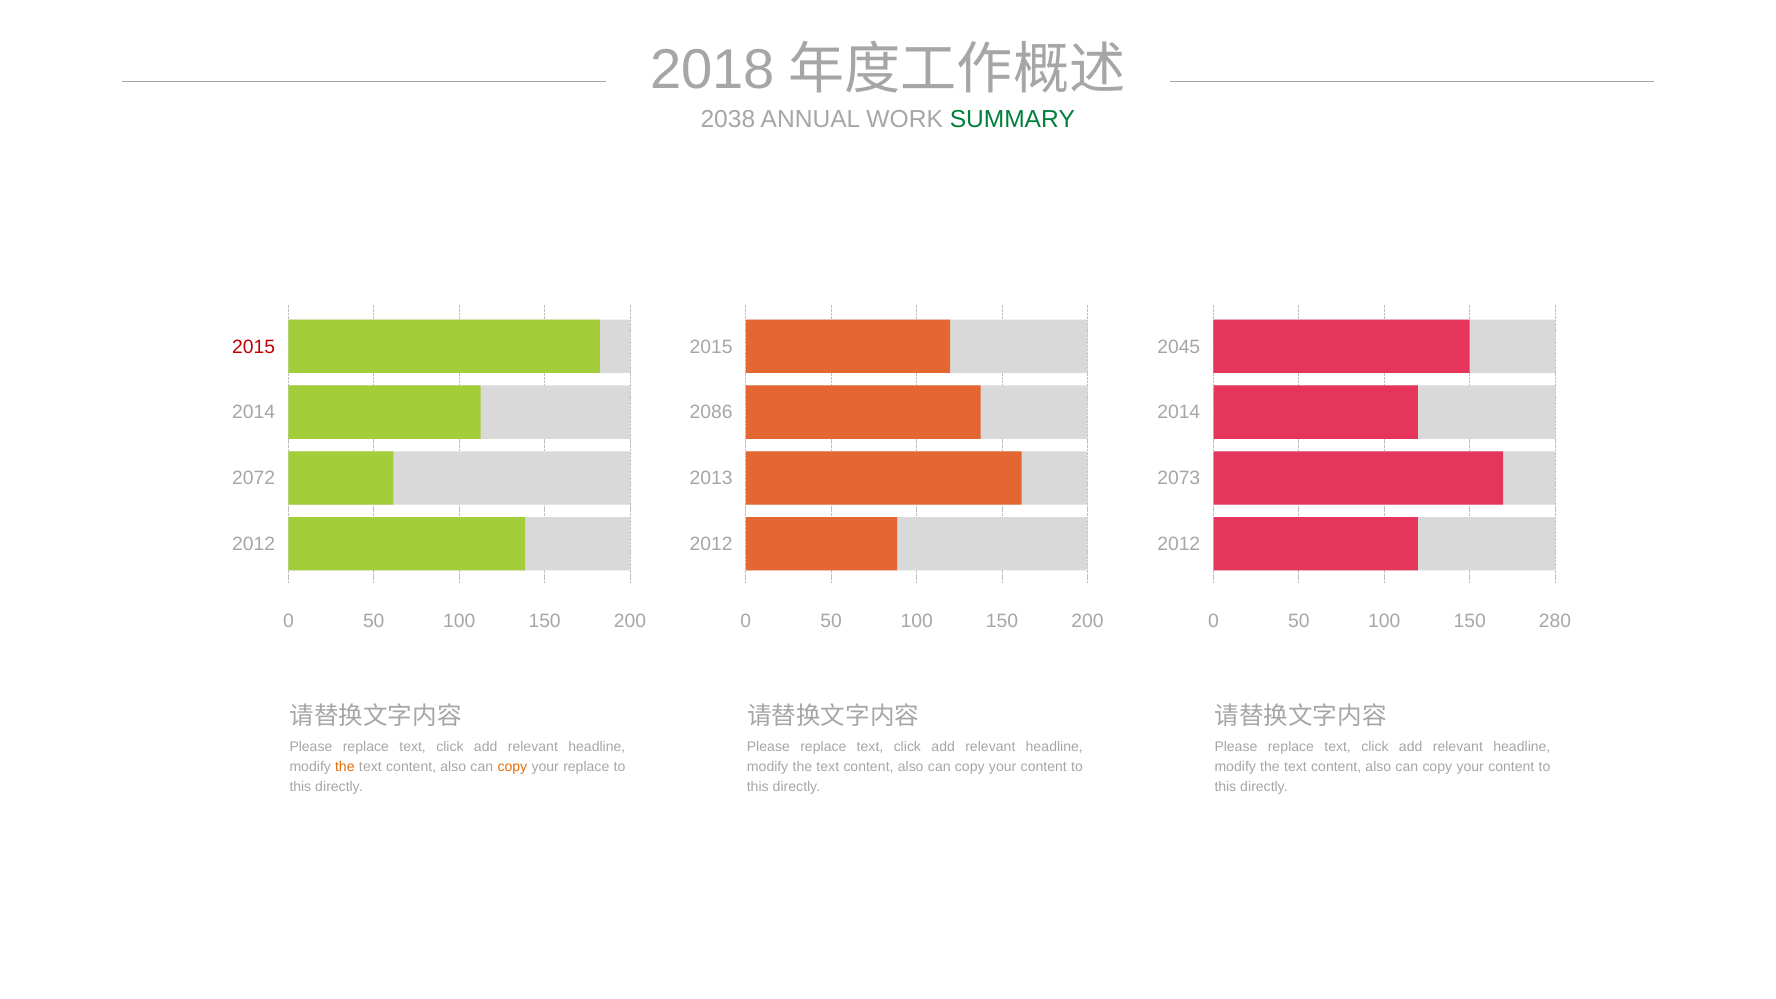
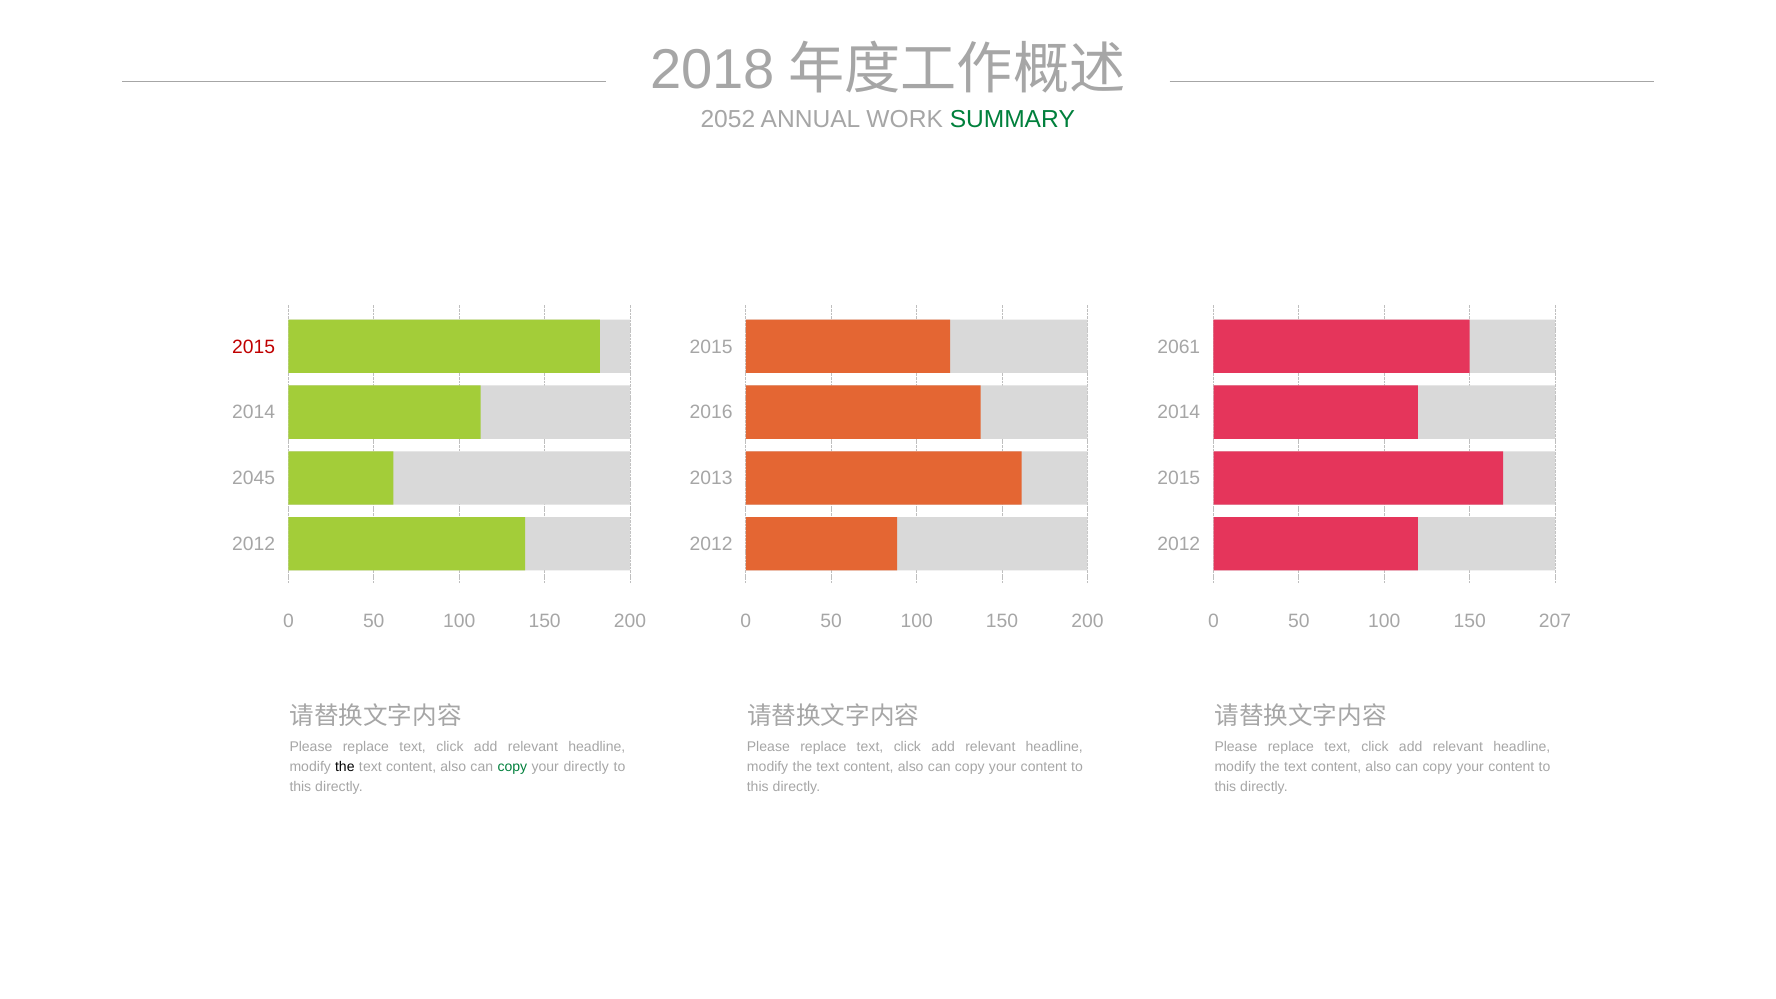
2038: 2038 -> 2052
2045: 2045 -> 2061
2086: 2086 -> 2016
2072: 2072 -> 2045
2073 at (1179, 478): 2073 -> 2015
280: 280 -> 207
the at (345, 767) colour: orange -> black
copy at (512, 767) colour: orange -> green
your replace: replace -> directly
